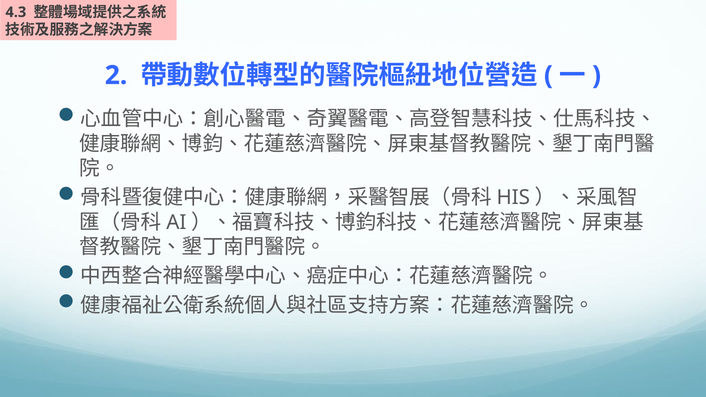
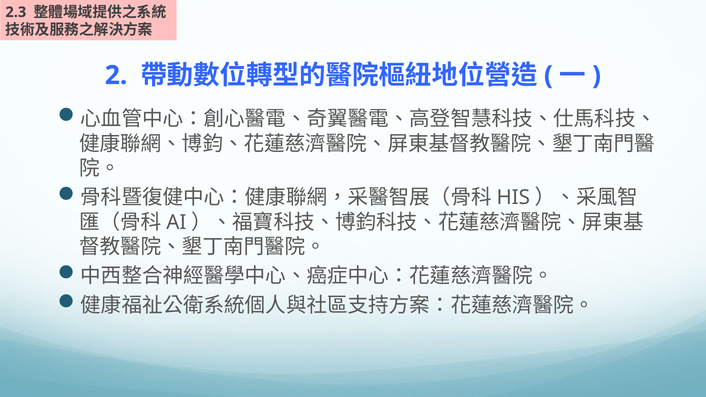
4.3: 4.3 -> 2.3
